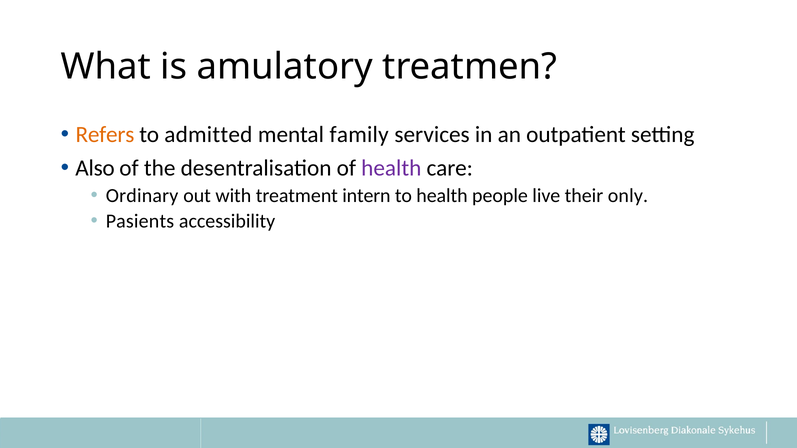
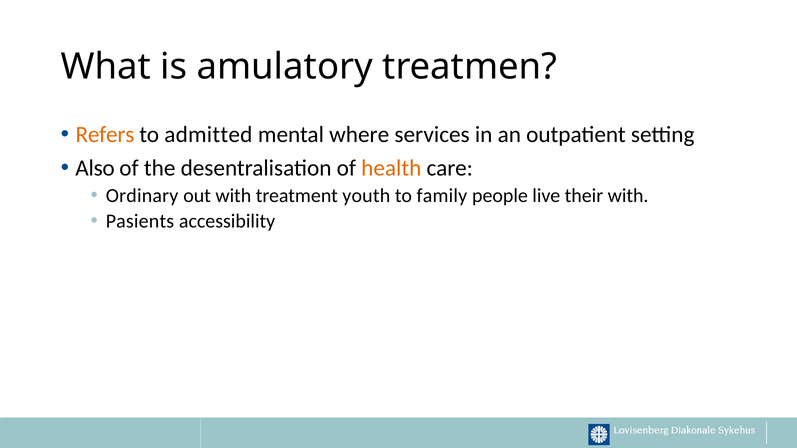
family: family -> where
health at (391, 168) colour: purple -> orange
intern: intern -> youth
to health: health -> family
their only: only -> with
